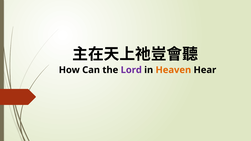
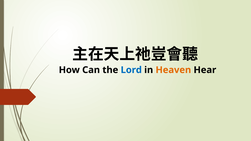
Lord colour: purple -> blue
